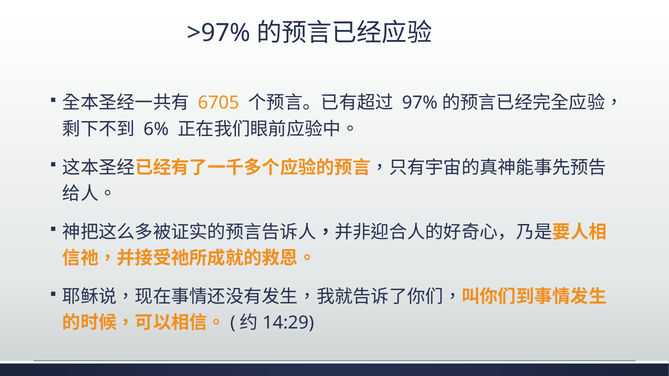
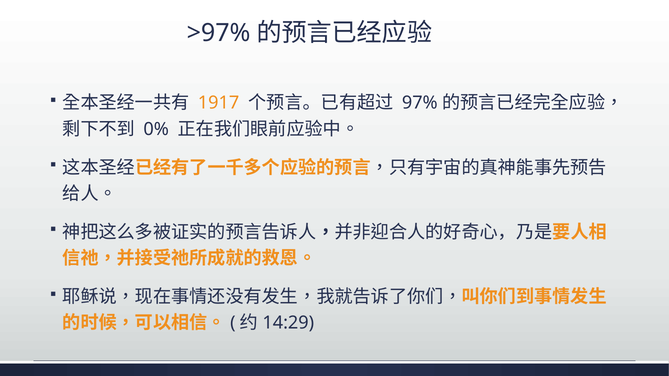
6705: 6705 -> 1917
6%: 6% -> 0%
